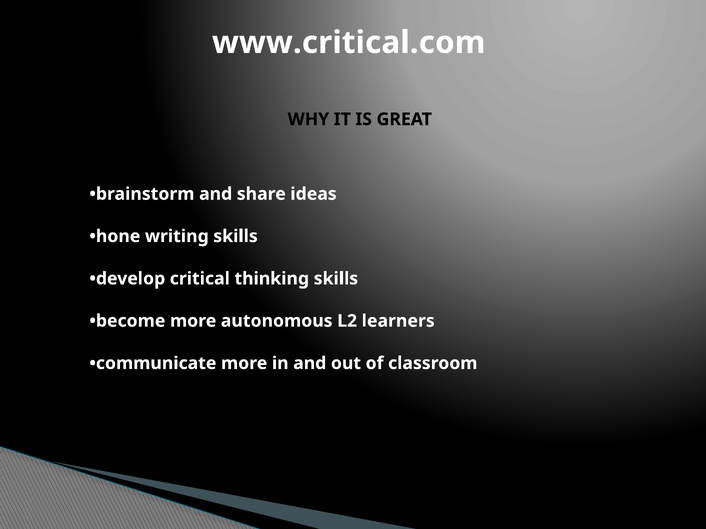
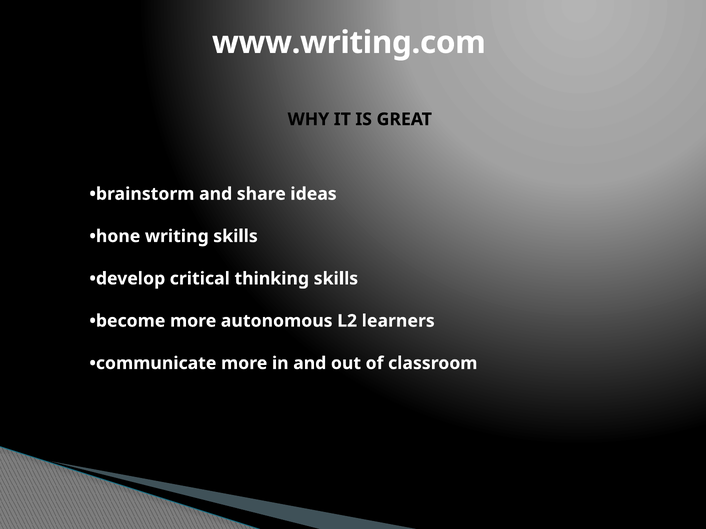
www.critical.com: www.critical.com -> www.writing.com
